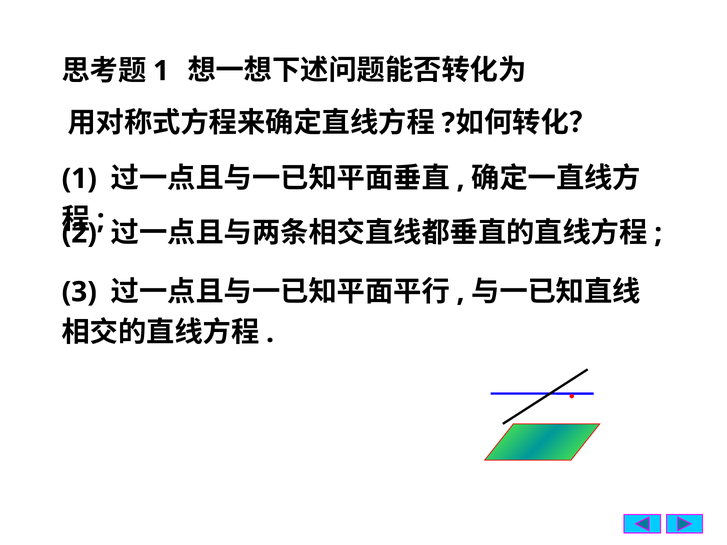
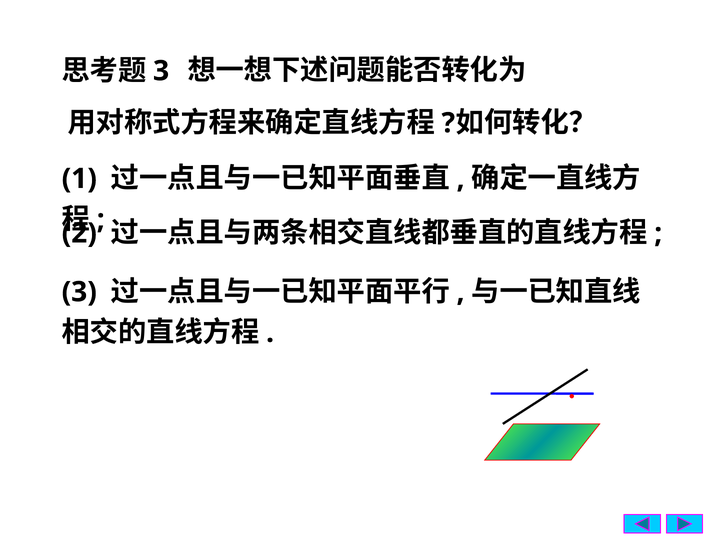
1 at (161, 71): 1 -> 3
